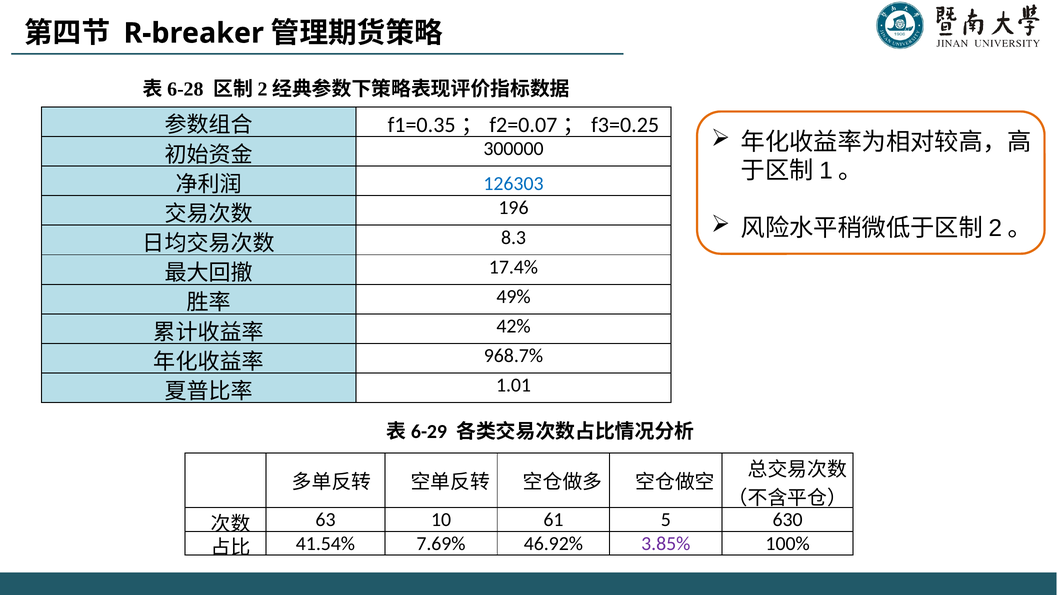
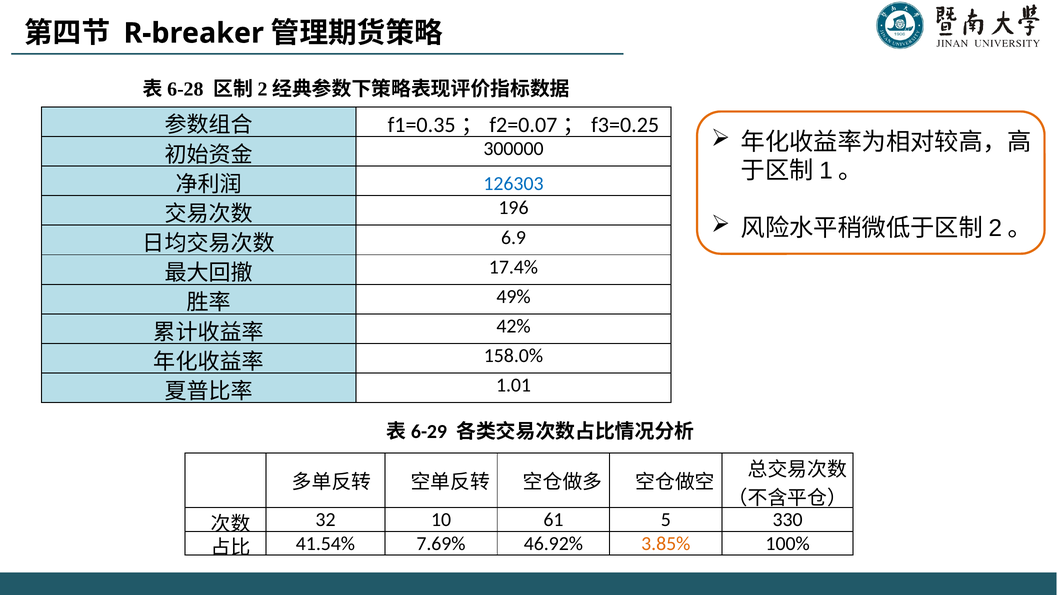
8.3: 8.3 -> 6.9
968.7%: 968.7% -> 158.0%
63: 63 -> 32
630: 630 -> 330
3.85% colour: purple -> orange
